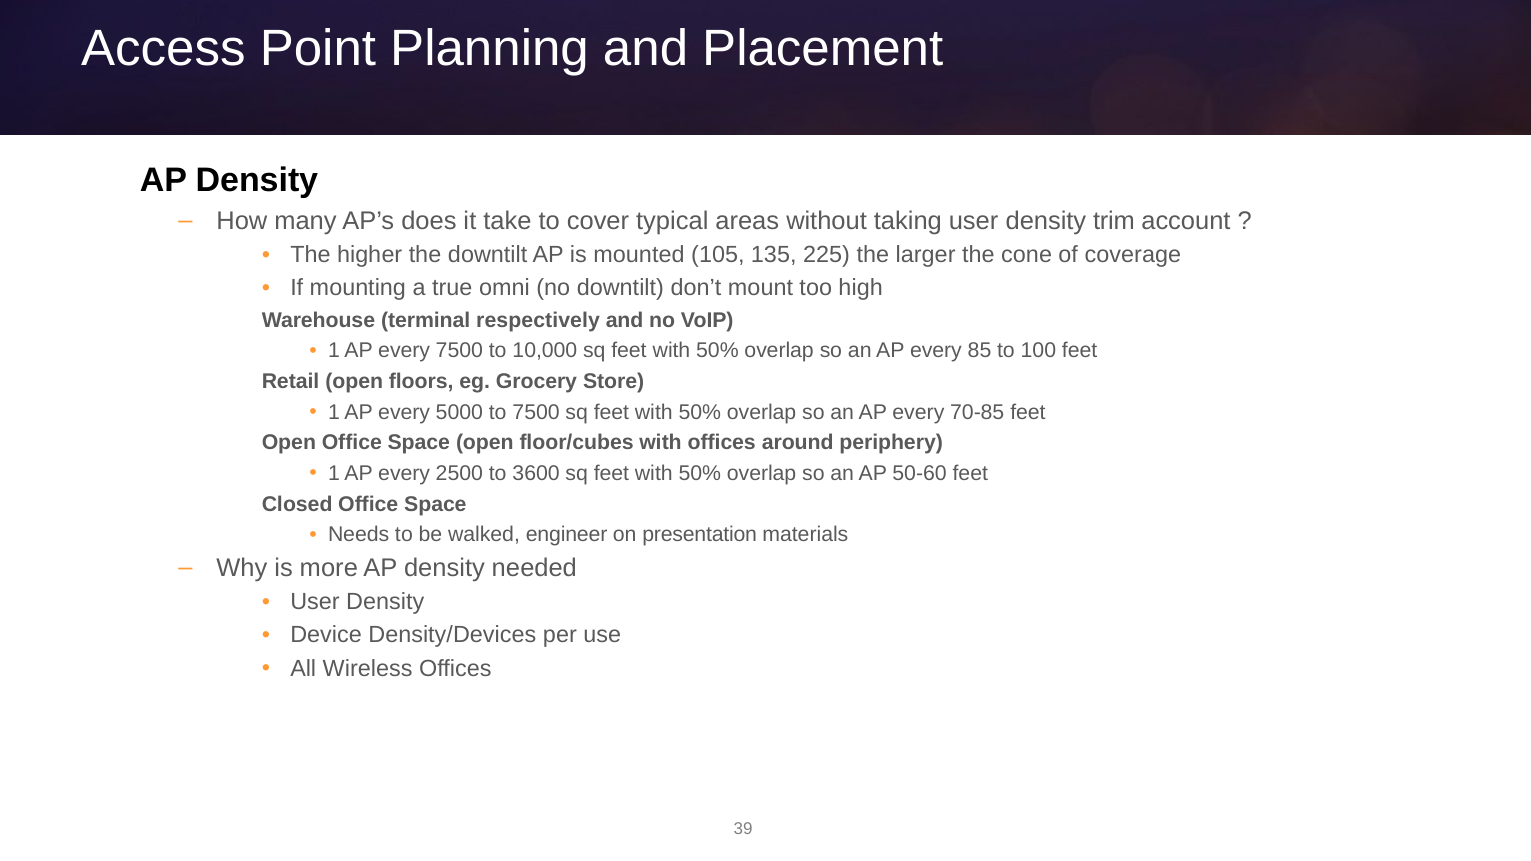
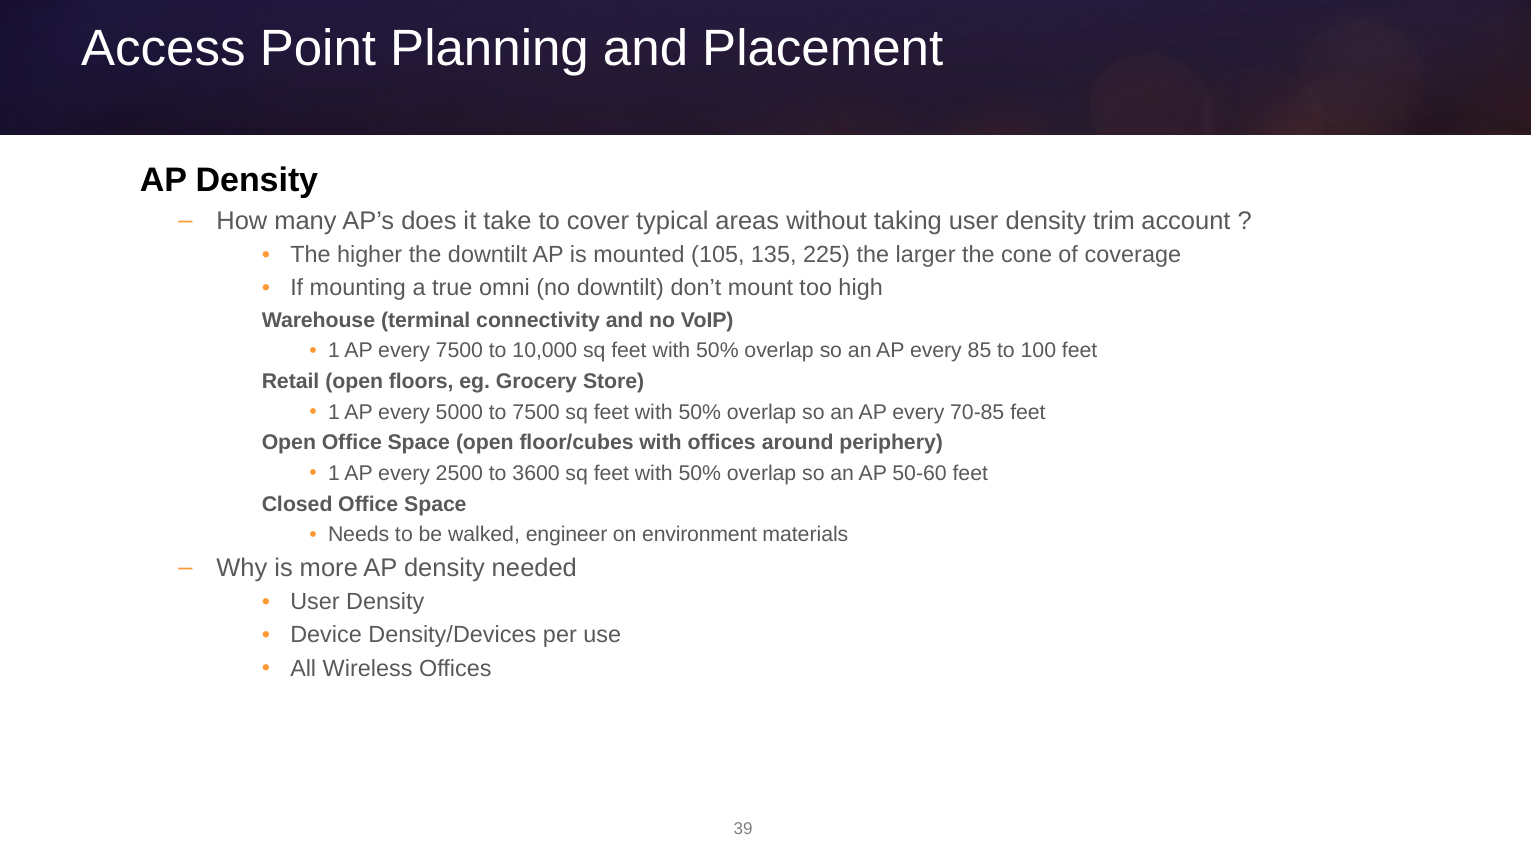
respectively: respectively -> connectivity
presentation: presentation -> environment
